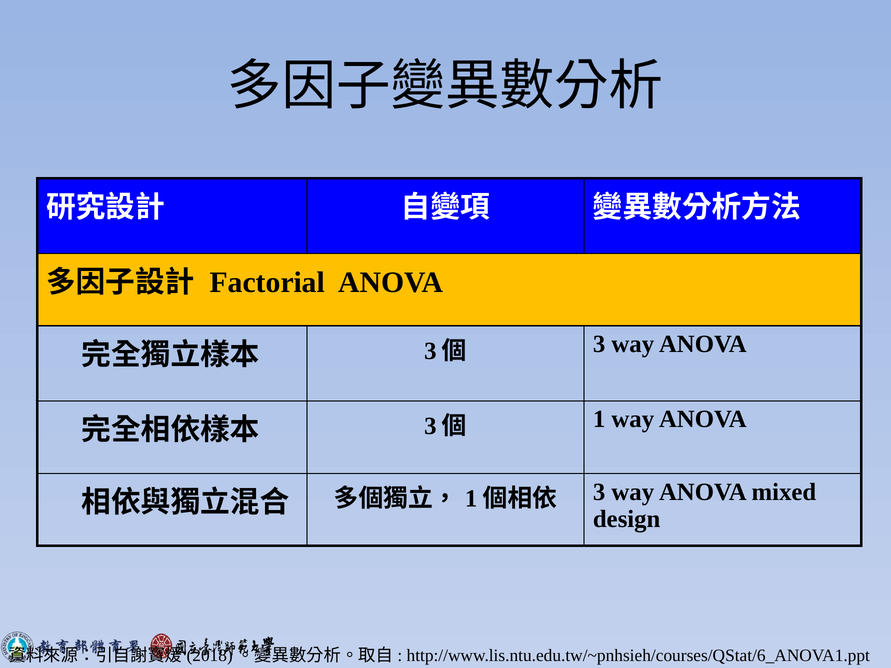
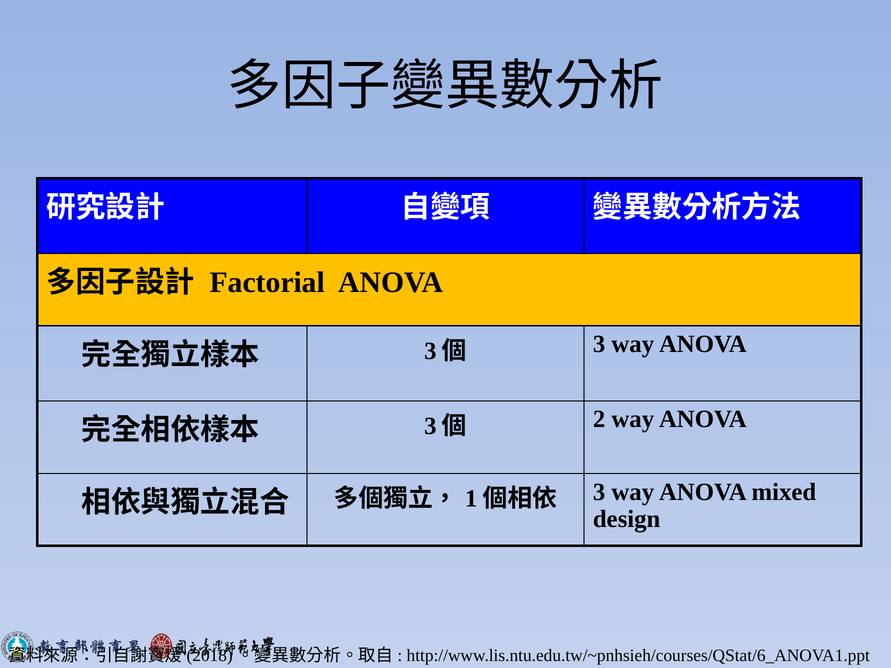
1: 1 -> 2
